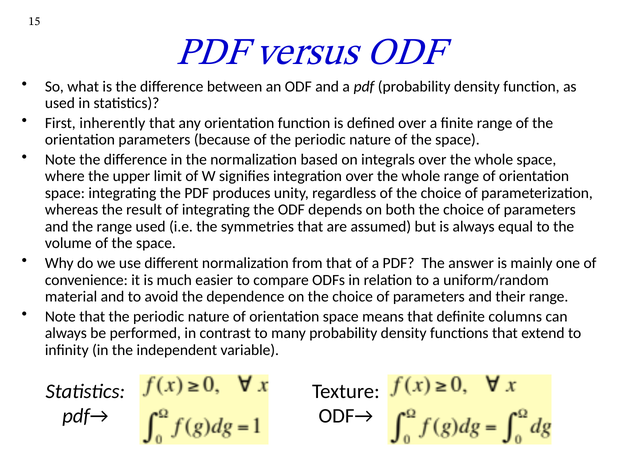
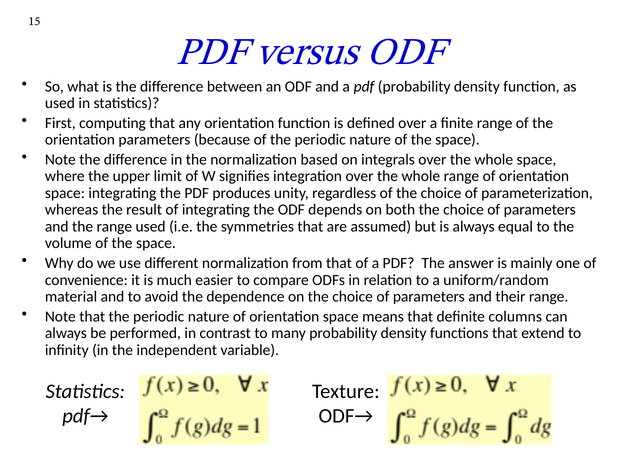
inherently: inherently -> computing
